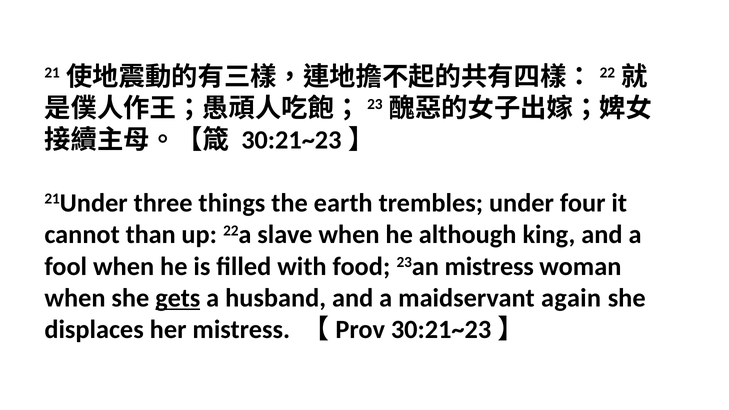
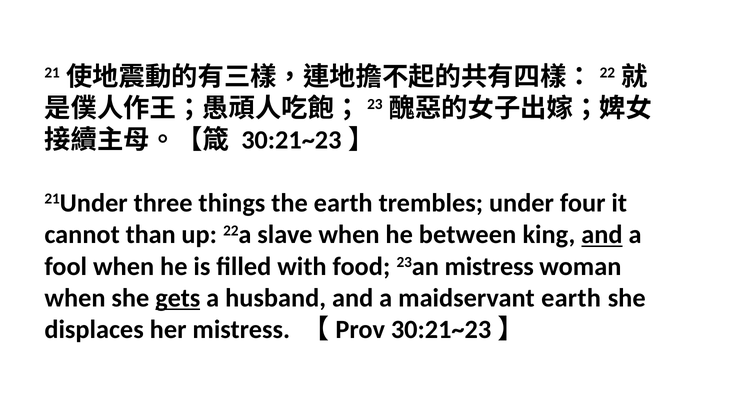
although: although -> between
and at (602, 235) underline: none -> present
maidservant again: again -> earth
